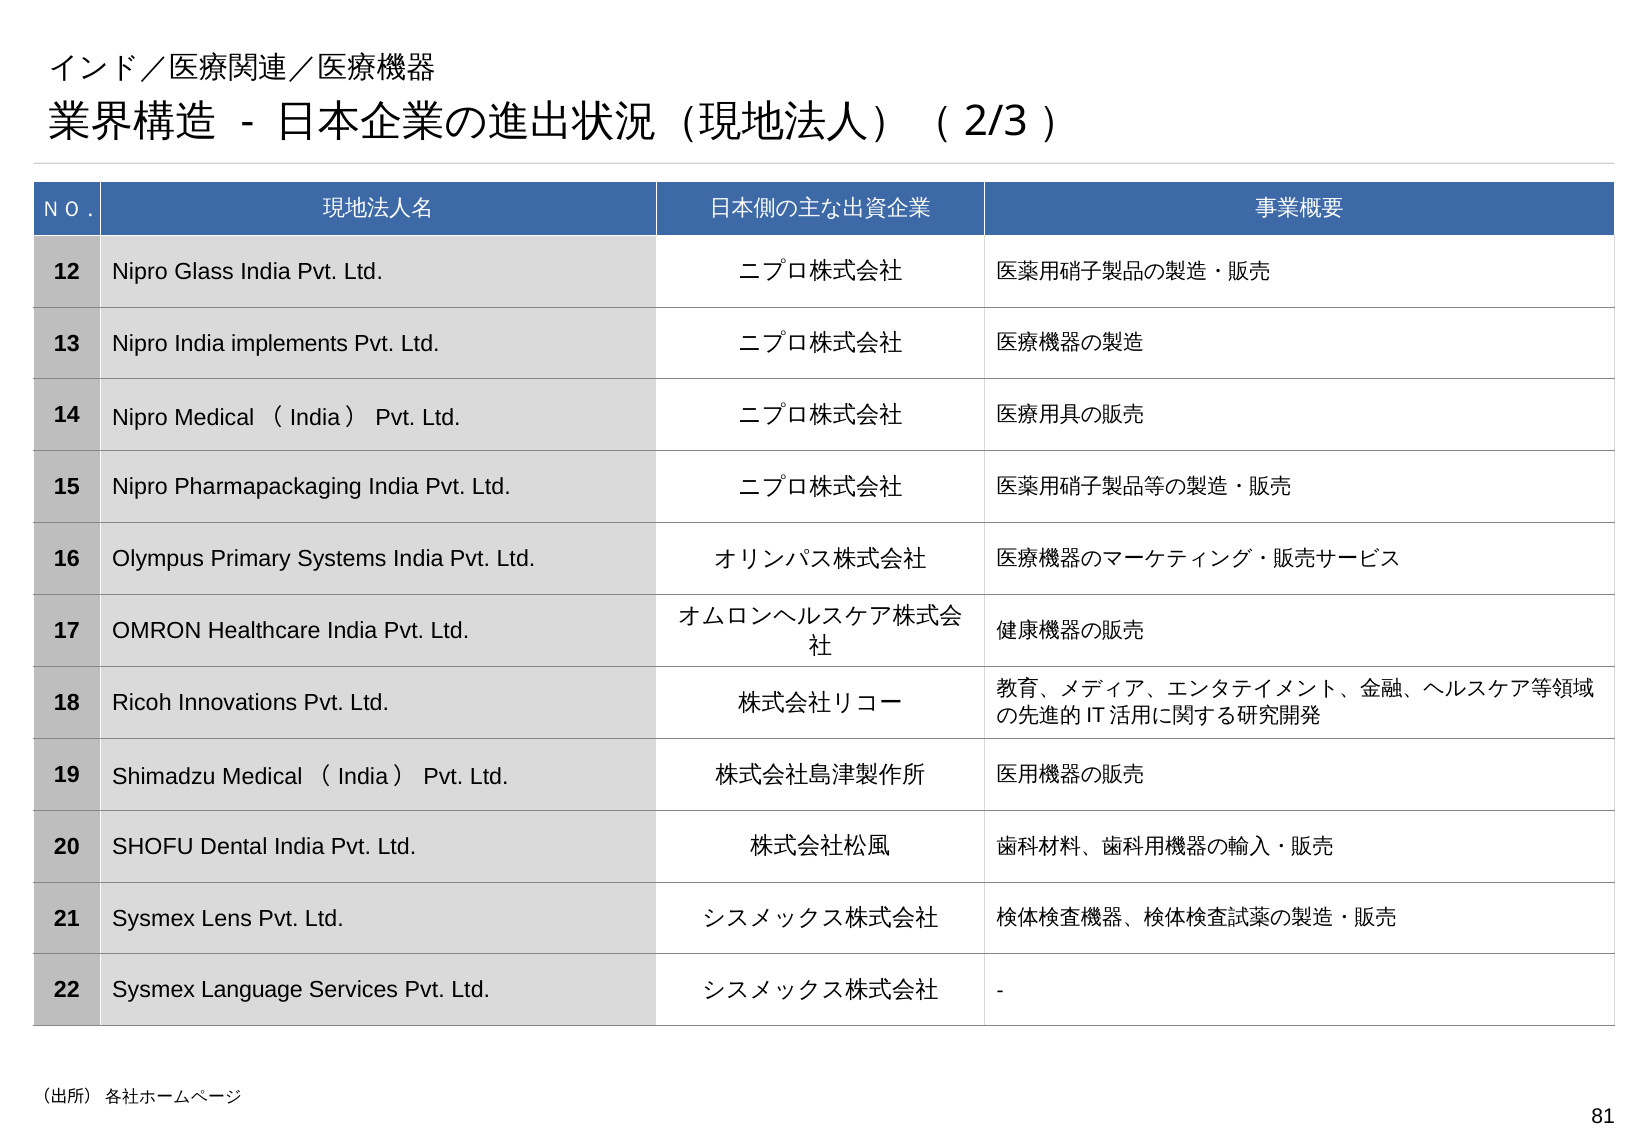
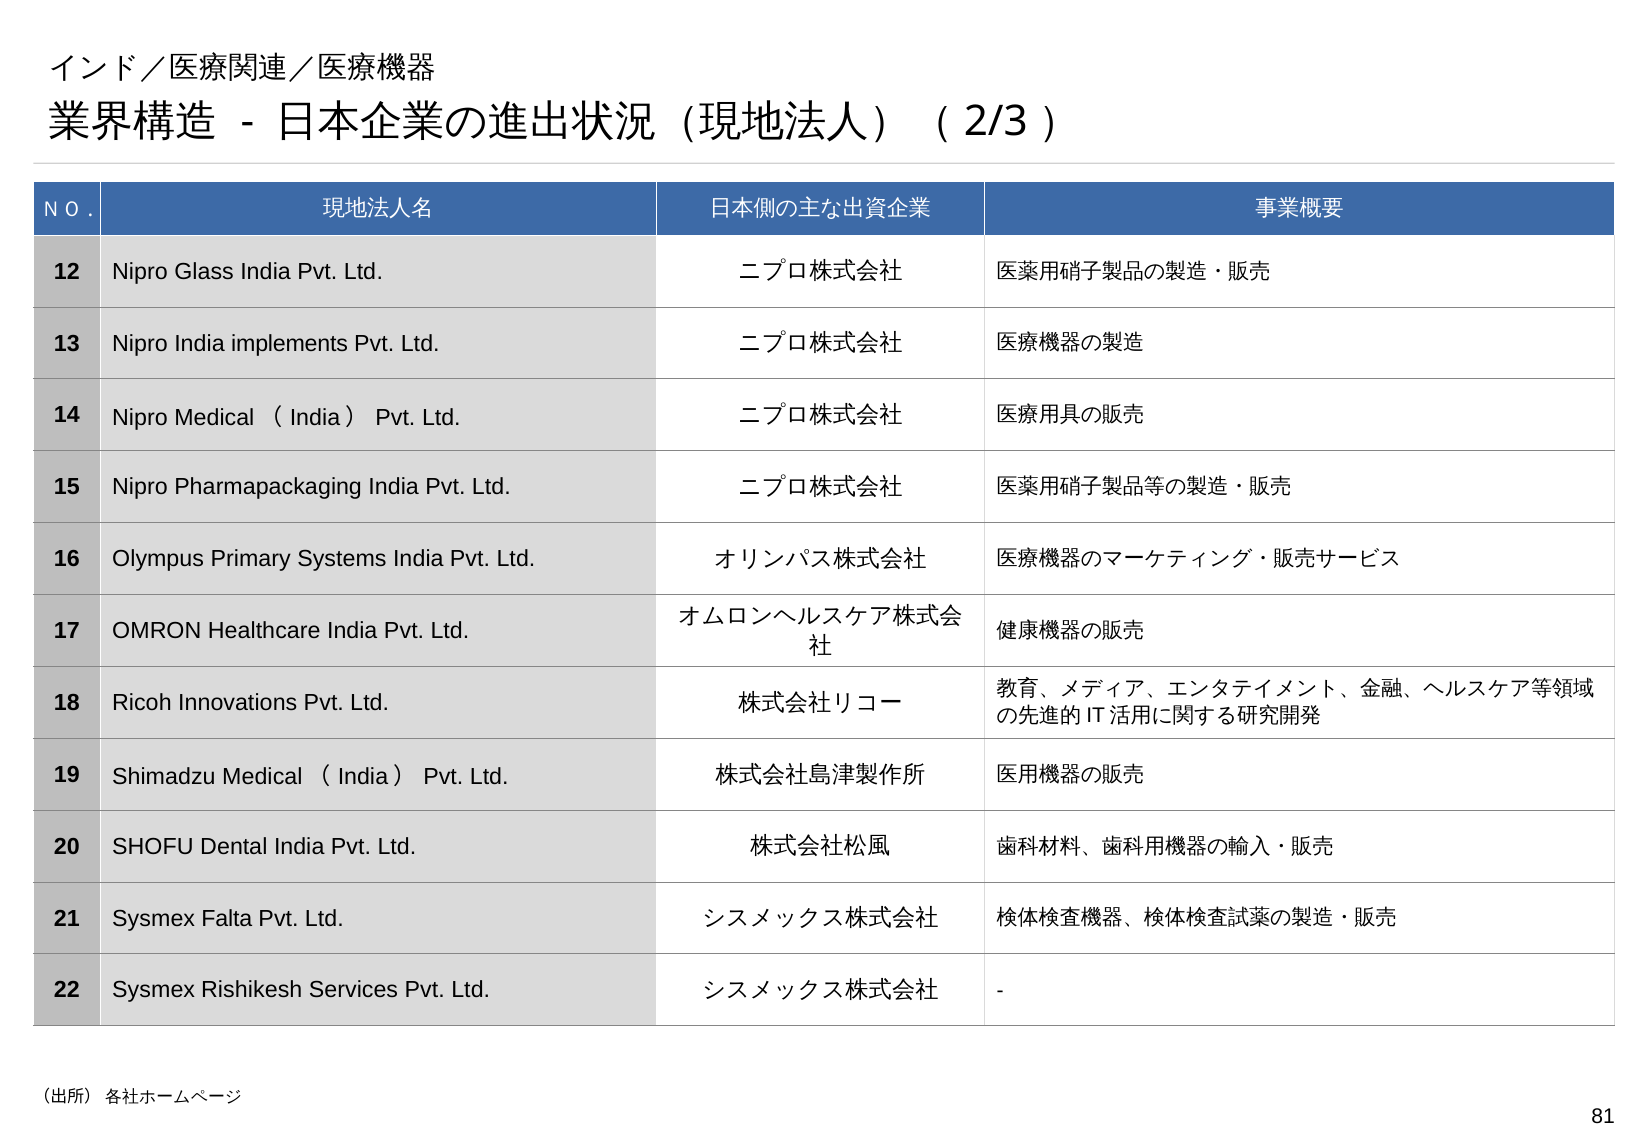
Lens: Lens -> Falta
Language: Language -> Rishikesh
